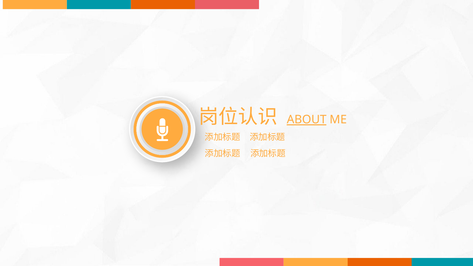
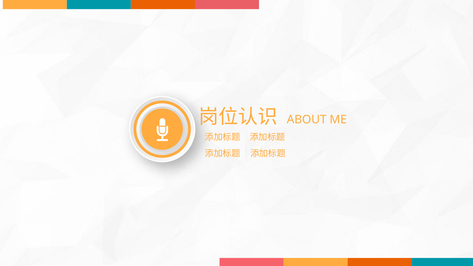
ABOUT underline: present -> none
